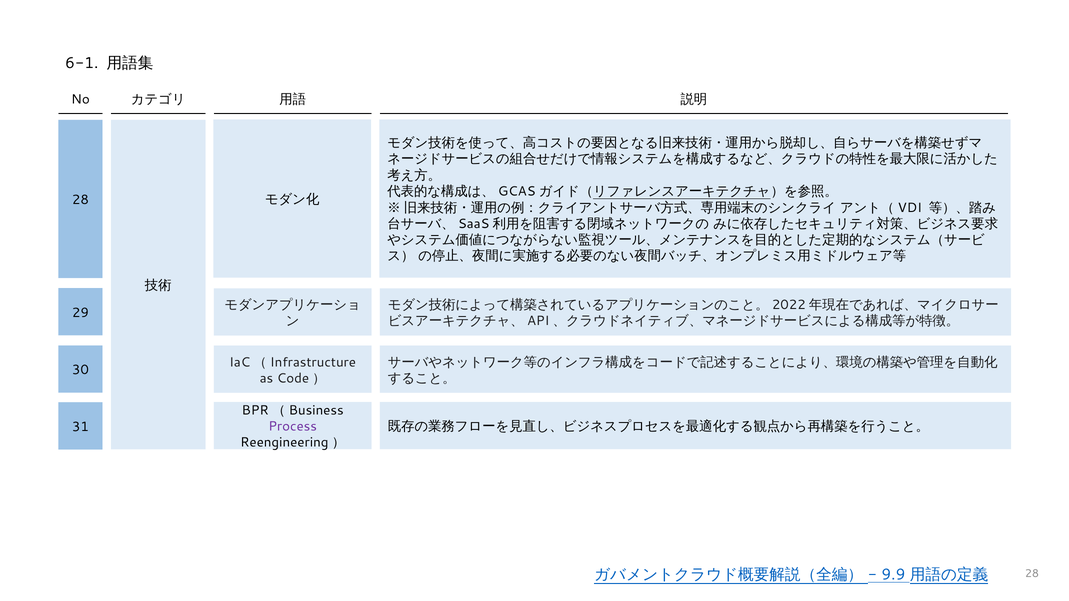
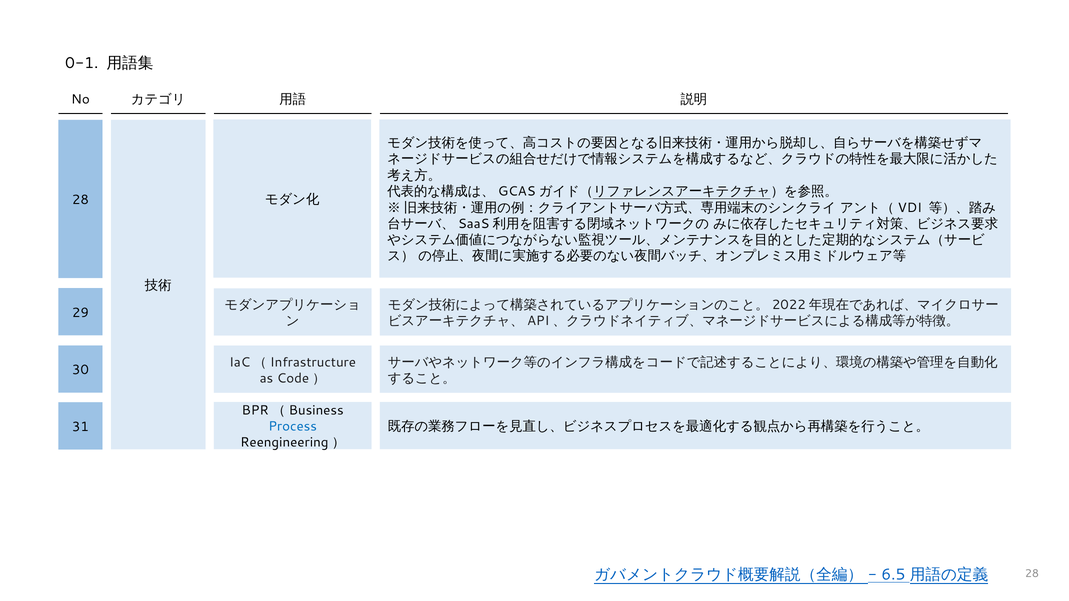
6-1: 6-1 -> 0-1
Process colour: purple -> blue
9.9: 9.9 -> 6.5
